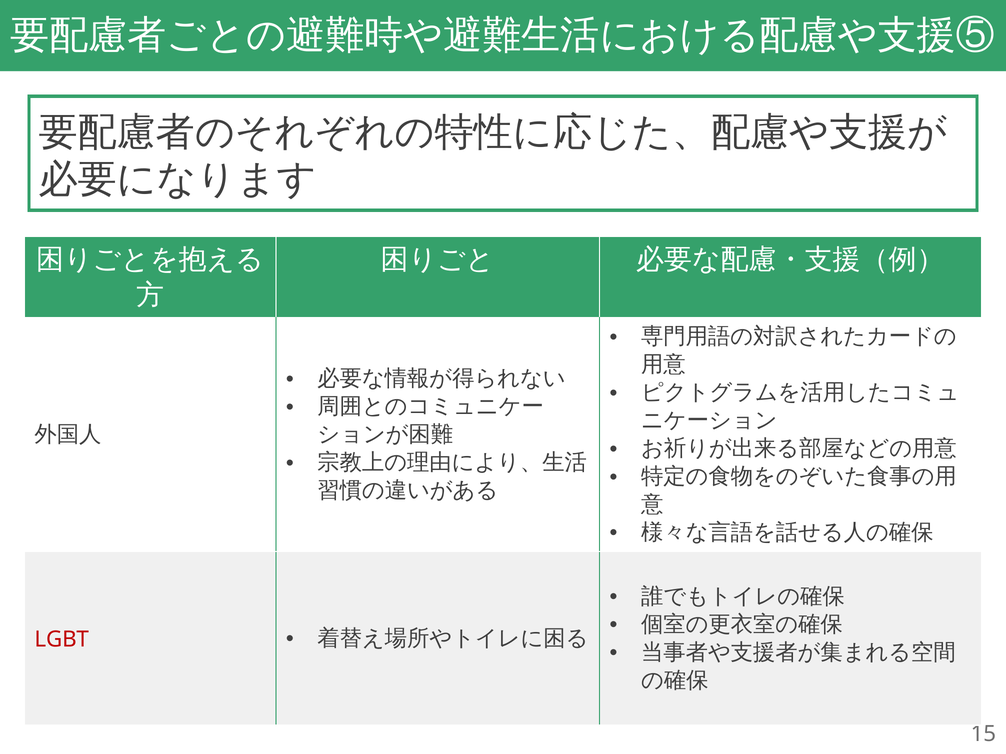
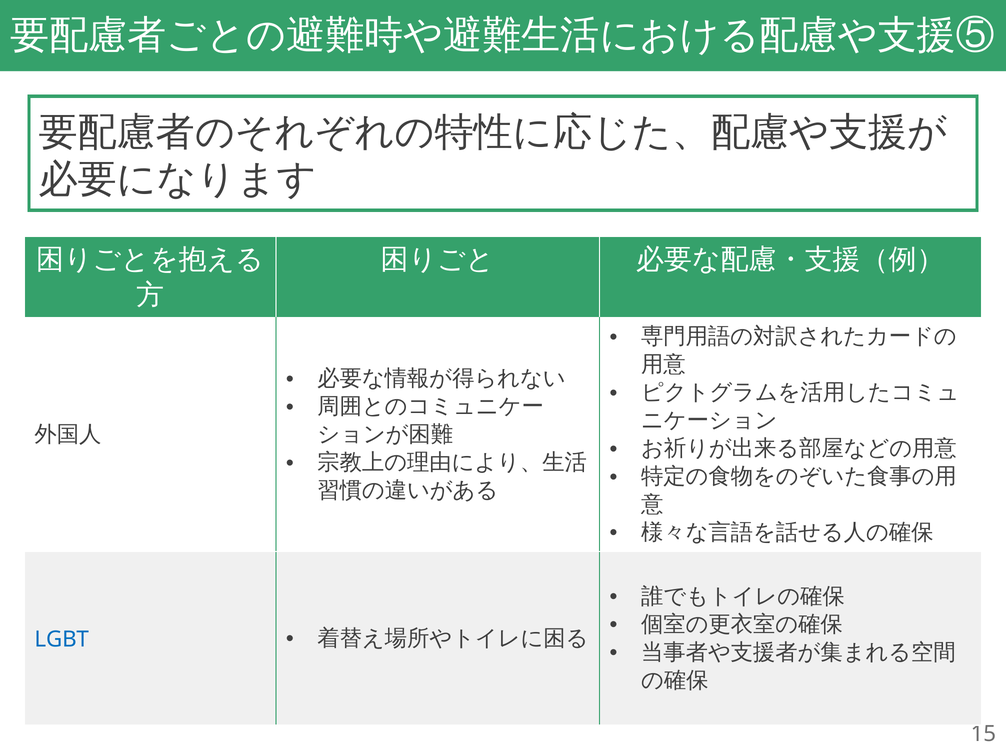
LGBT colour: red -> blue
